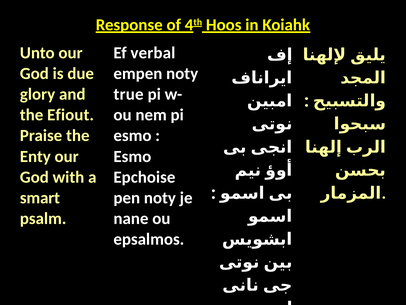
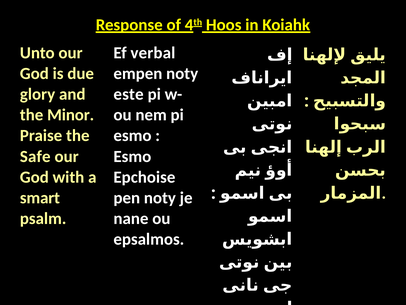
true: true -> este
Efiout: Efiout -> Minor
Enty: Enty -> Safe
